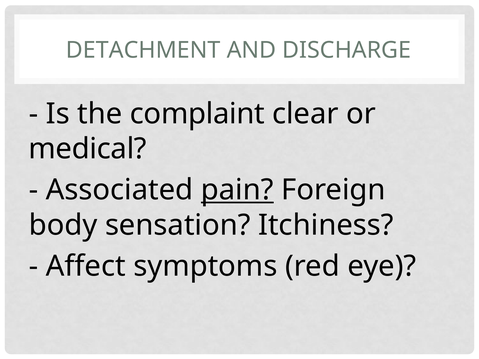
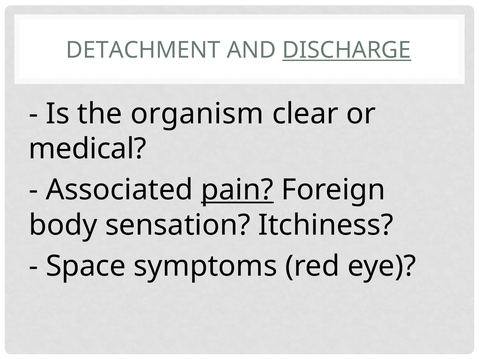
DISCHARGE underline: none -> present
complaint: complaint -> organism
Affect: Affect -> Space
